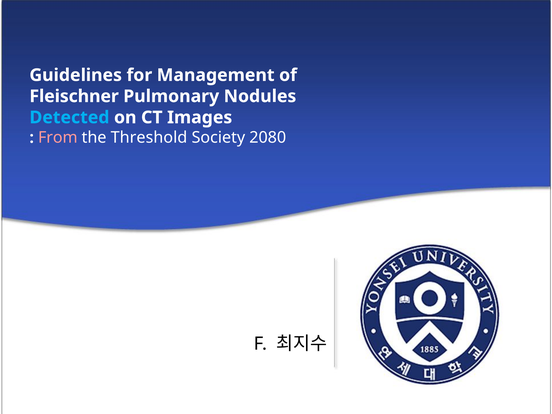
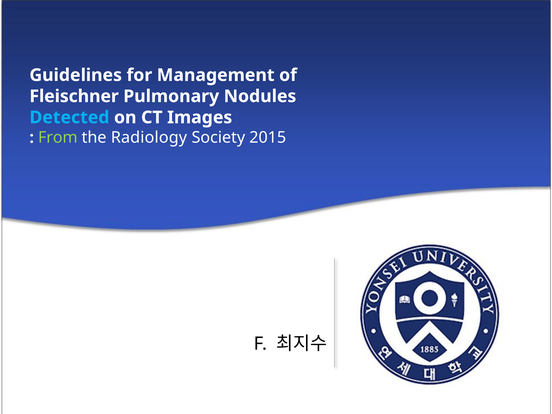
From colour: pink -> light green
Threshold: Threshold -> Radiology
2080: 2080 -> 2015
